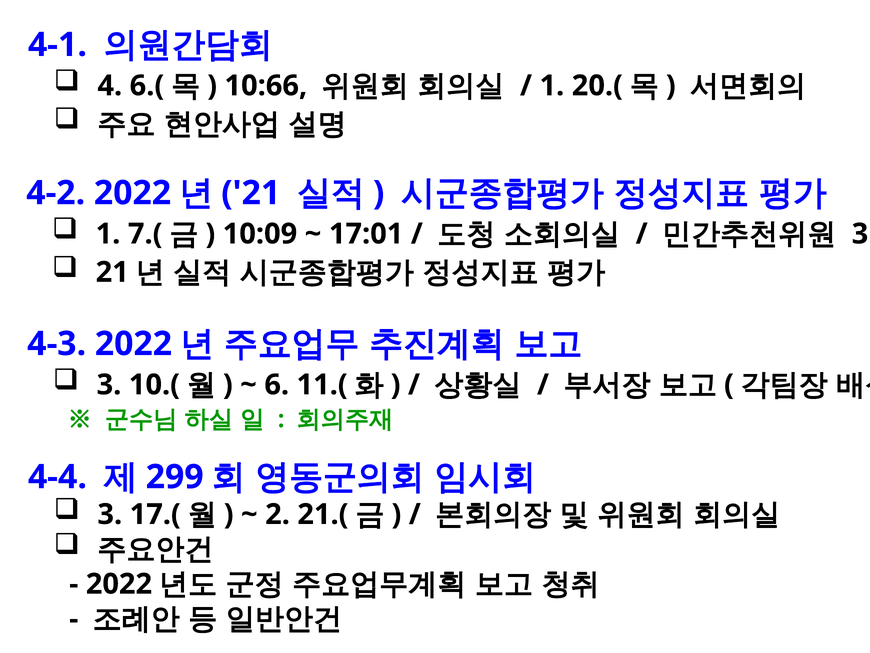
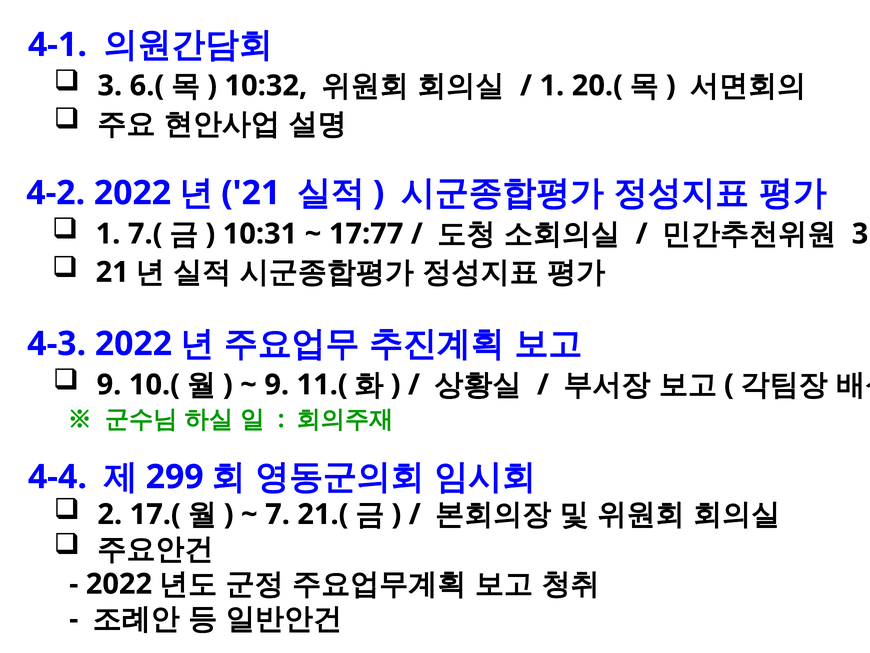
4 at (110, 86): 4 -> 3
10:66: 10:66 -> 10:32
10:09: 10:09 -> 10:31
17:01: 17:01 -> 17:77
3 at (109, 384): 3 -> 9
6 at (277, 384): 6 -> 9
3 at (110, 514): 3 -> 2
2: 2 -> 7
